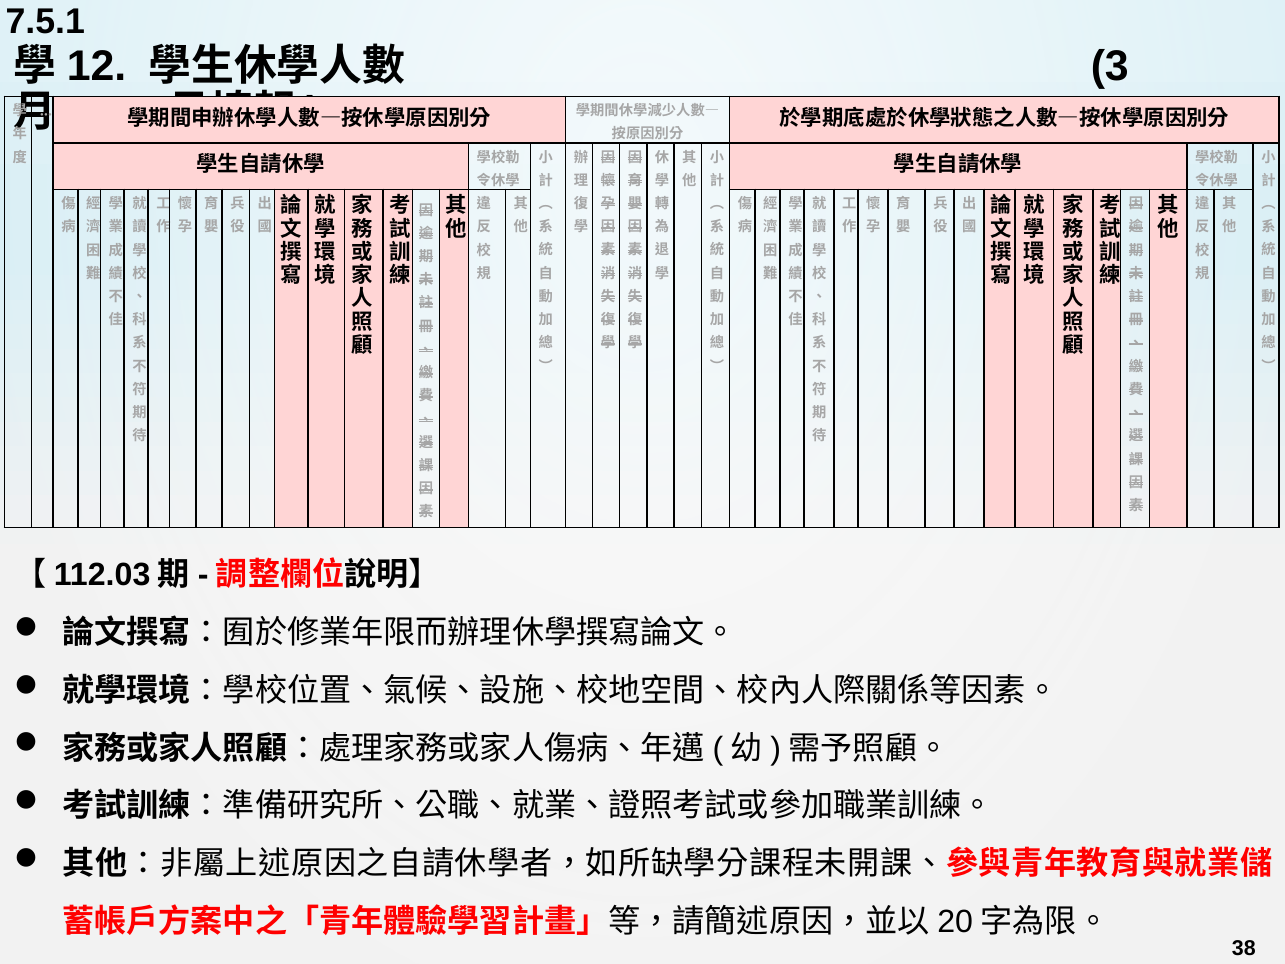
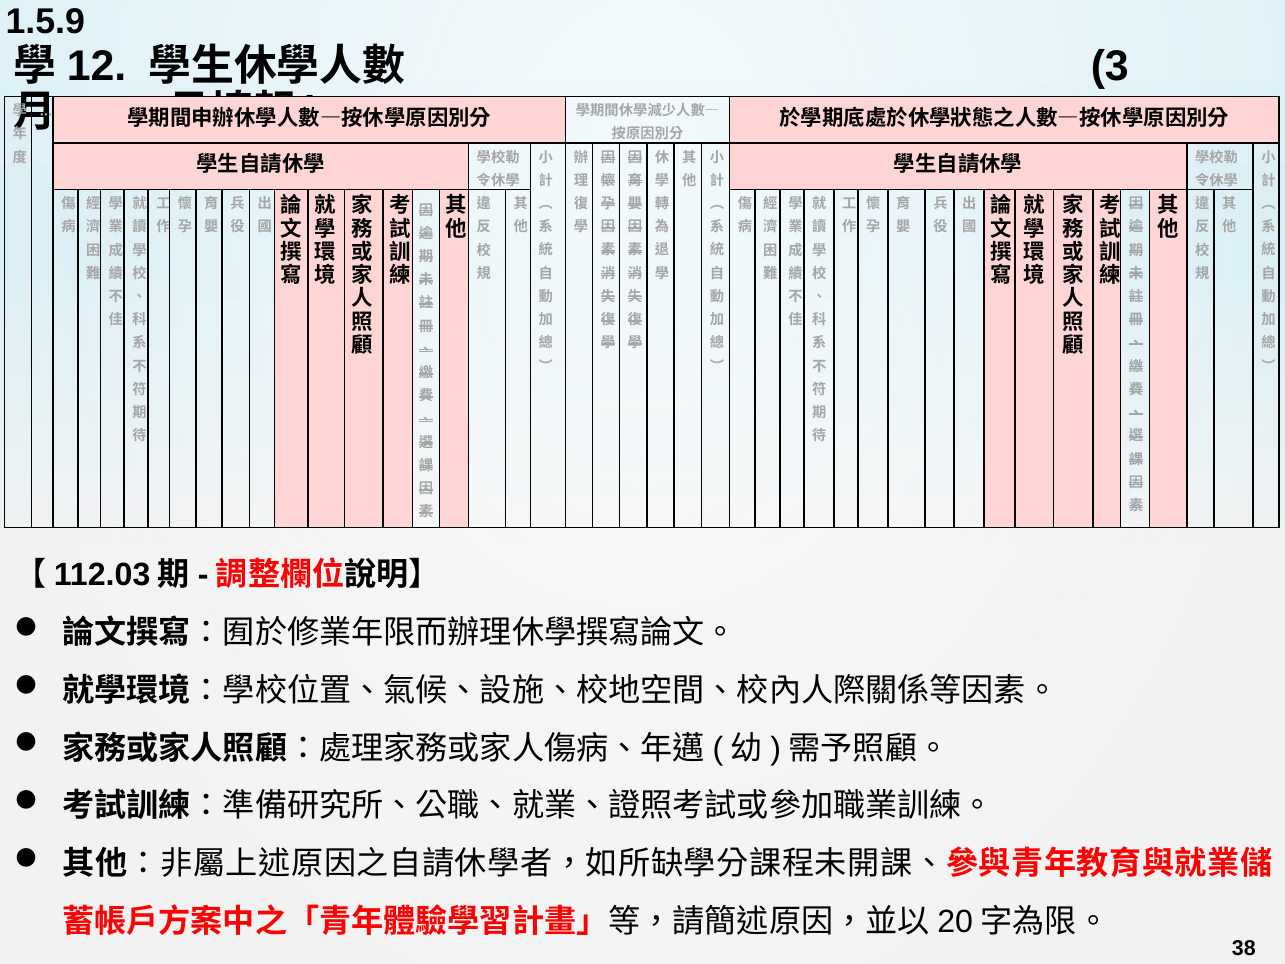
7.5.1: 7.5.1 -> 1.5.9
